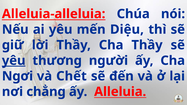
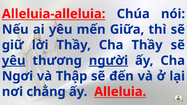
Diệu: Diệu -> Giữa
người underline: none -> present
Chết: Chết -> Thập
